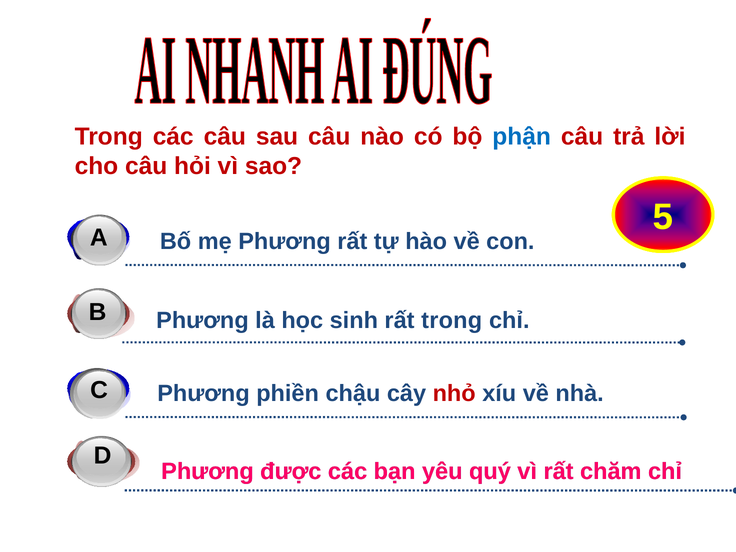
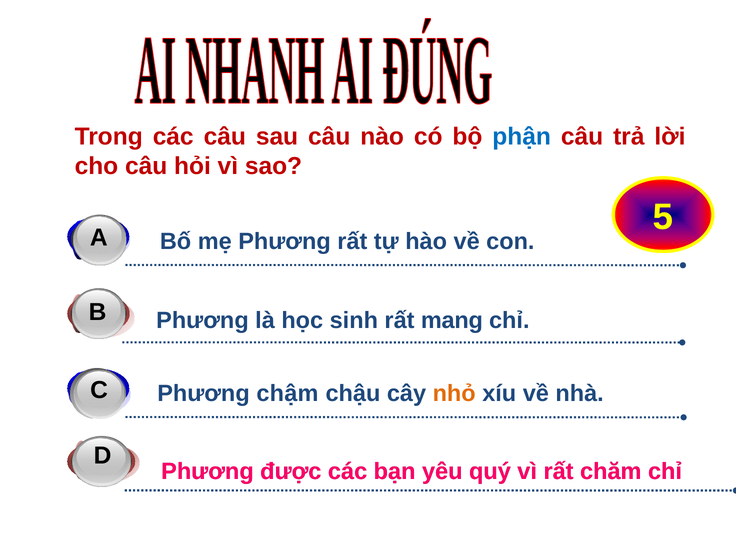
rất trong: trong -> mang
phiền: phiền -> chậm
nhỏ colour: red -> orange
